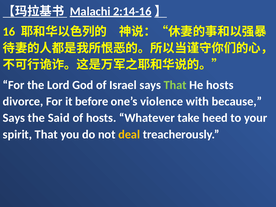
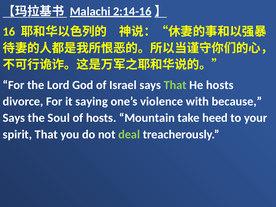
before: before -> saying
Said: Said -> Soul
Whatever: Whatever -> Mountain
deal colour: yellow -> light green
